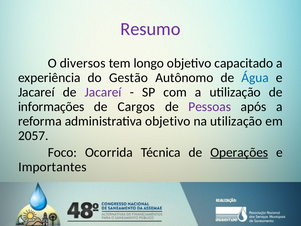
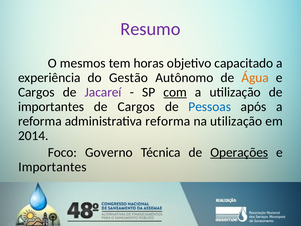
diversos: diversos -> mesmos
longo: longo -> horas
Água colour: blue -> orange
Jacareí at (36, 92): Jacareí -> Cargos
com underline: none -> present
informações at (51, 107): informações -> importantes
Pessoas colour: purple -> blue
administrativa objetivo: objetivo -> reforma
2057: 2057 -> 2014
Ocorrida: Ocorrida -> Governo
